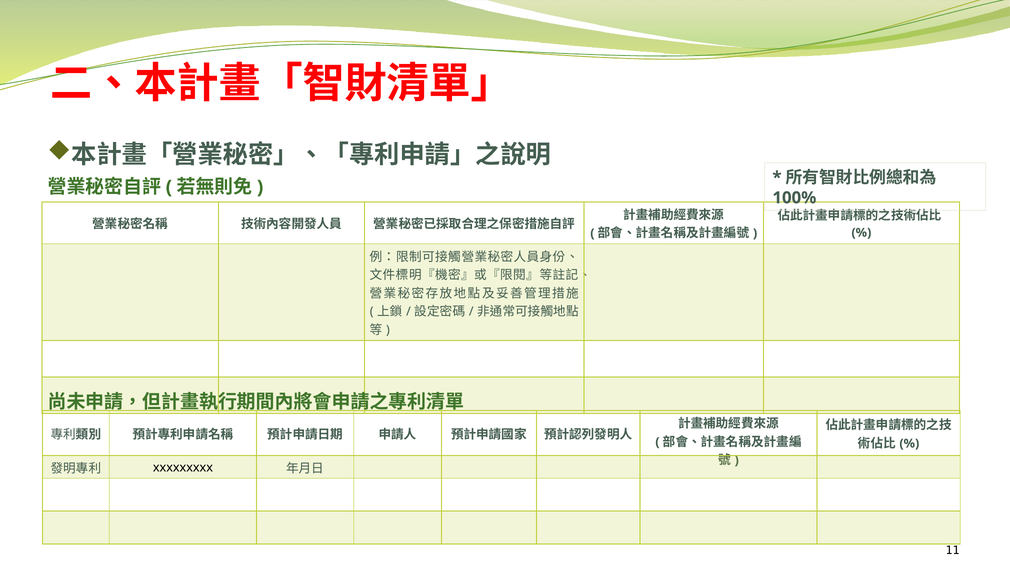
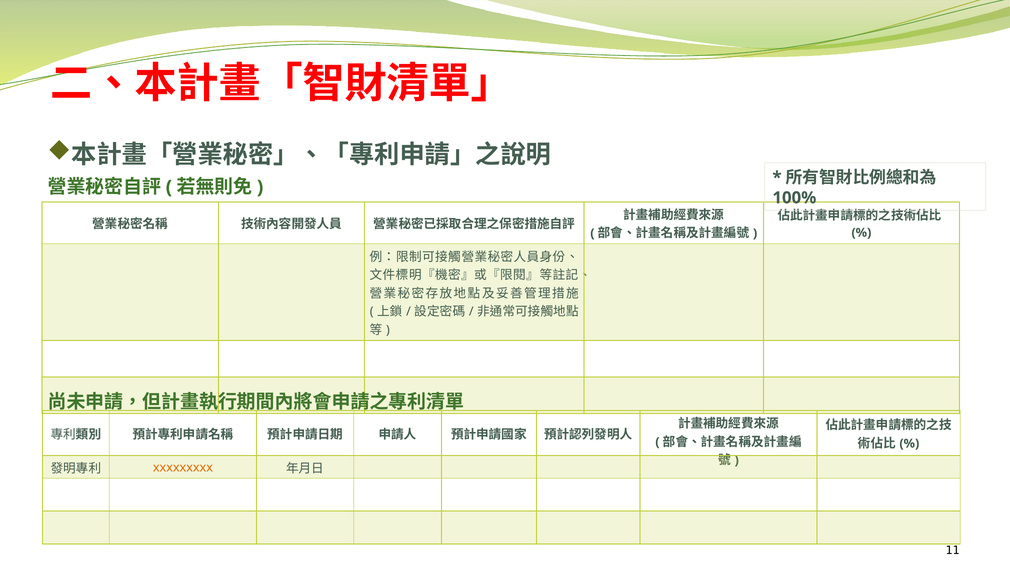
xxxxxxxxx colour: black -> orange
